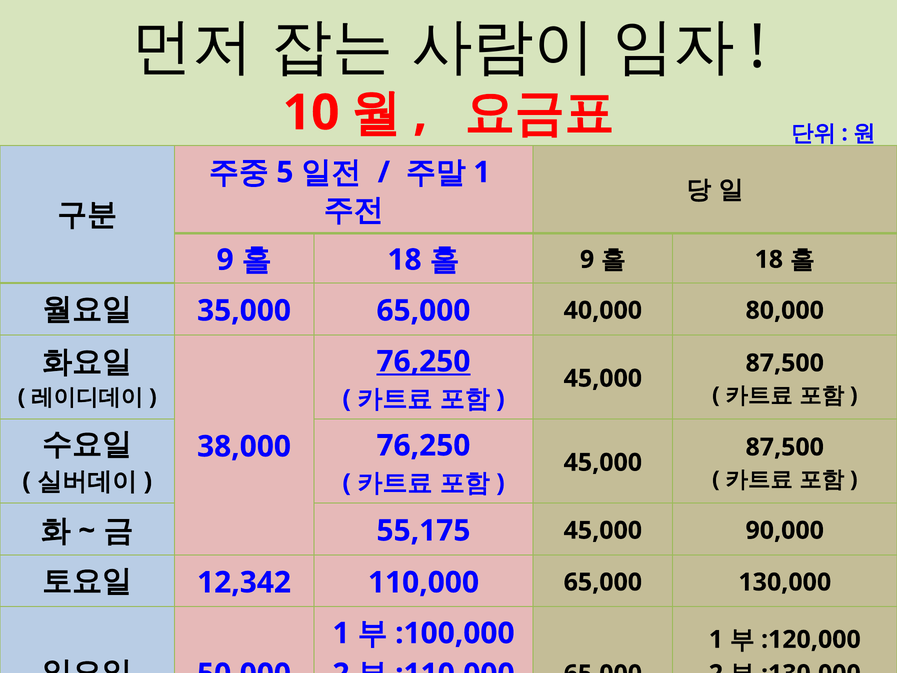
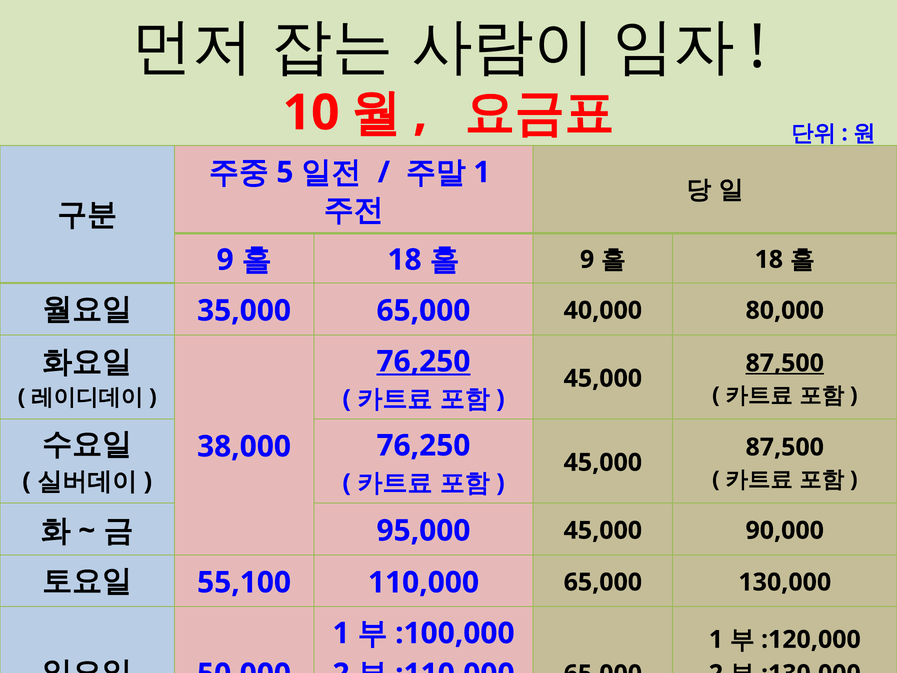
87,500 at (785, 363) underline: none -> present
55,175: 55,175 -> 95,000
12,342: 12,342 -> 55,100
